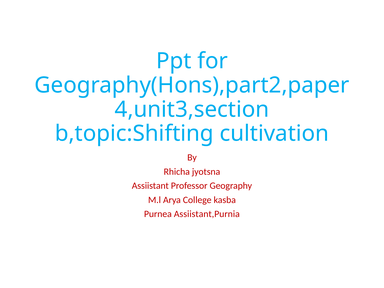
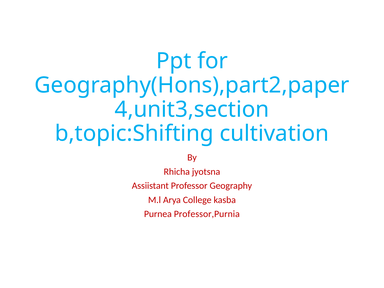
Assiistant,Purnia: Assiistant,Purnia -> Professor,Purnia
